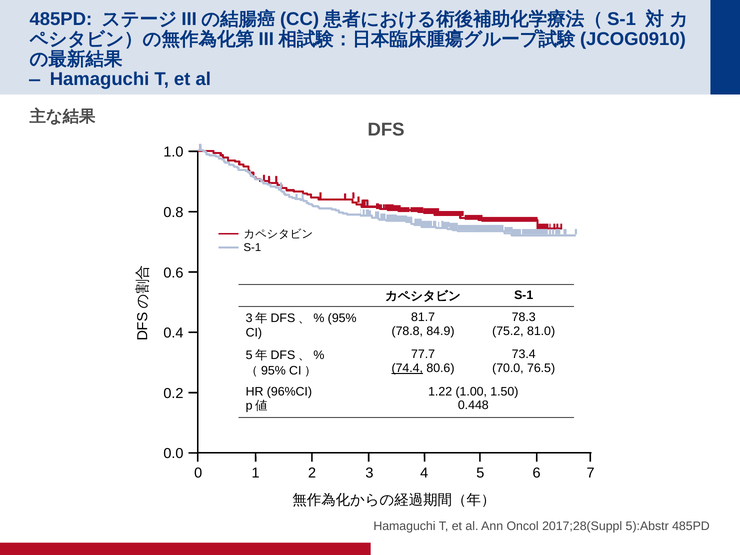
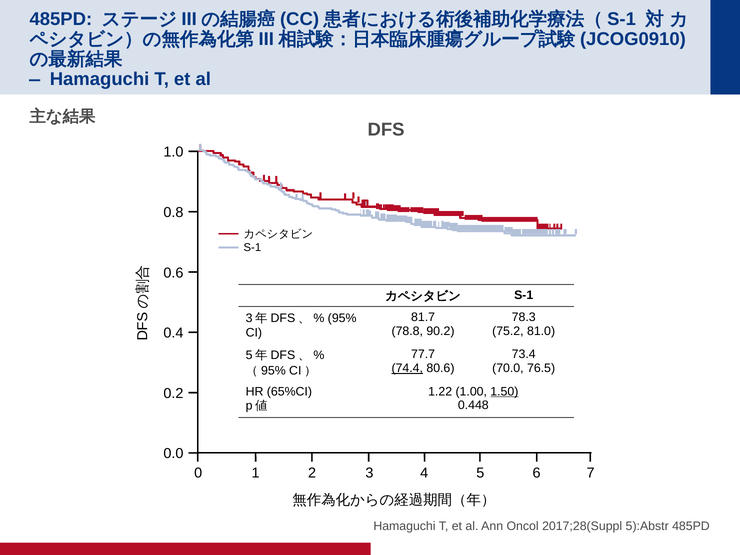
84.9: 84.9 -> 90.2
96%CI: 96%CI -> 65%CI
1.50 underline: none -> present
